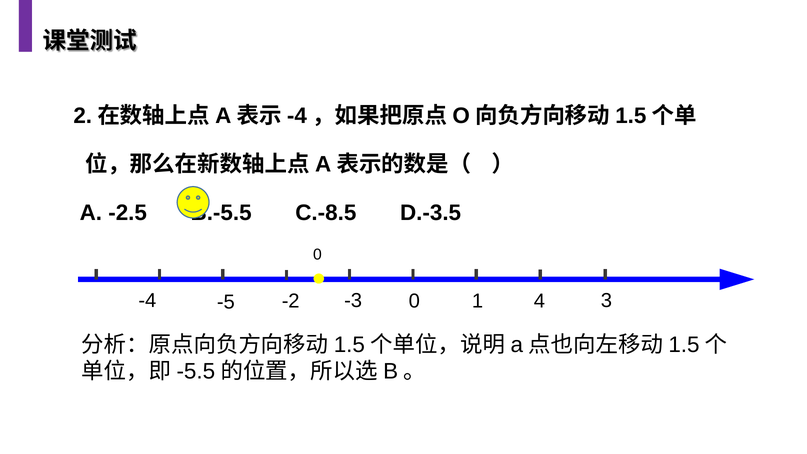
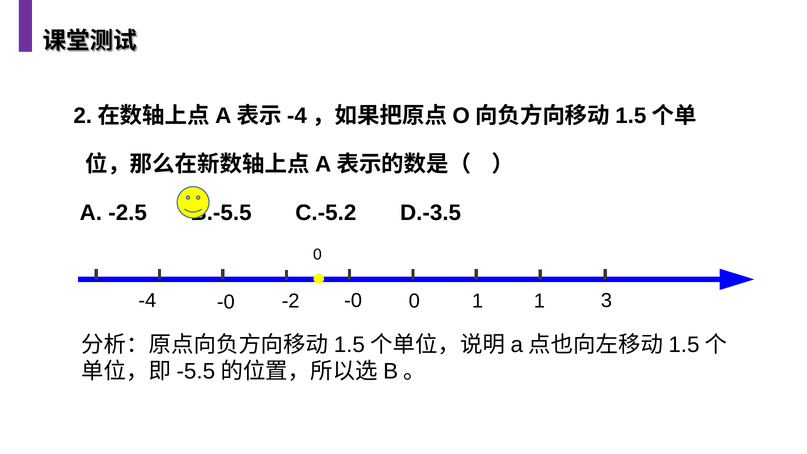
C.-8.5: C.-8.5 -> C.-5.2
-3 at (353, 300): -3 -> -0
0 4: 4 -> 1
-5 at (226, 302): -5 -> -0
